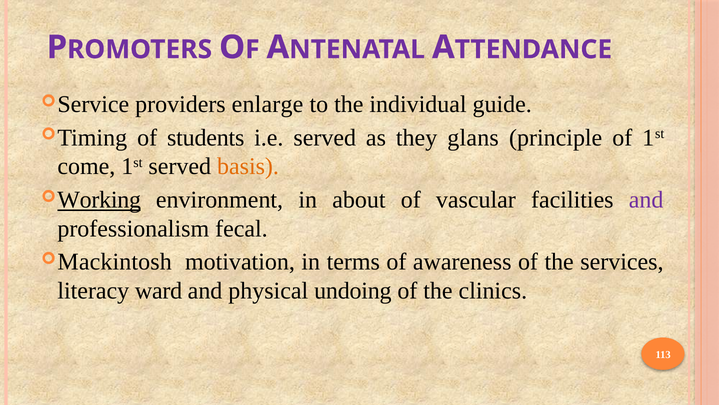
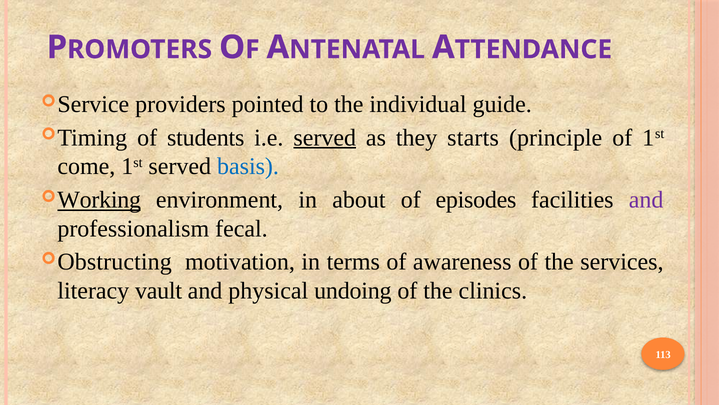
enlarge: enlarge -> pointed
served at (325, 137) underline: none -> present
glans: glans -> starts
basis colour: orange -> blue
vascular: vascular -> episodes
Mackintosh: Mackintosh -> Obstructing
ward: ward -> vault
